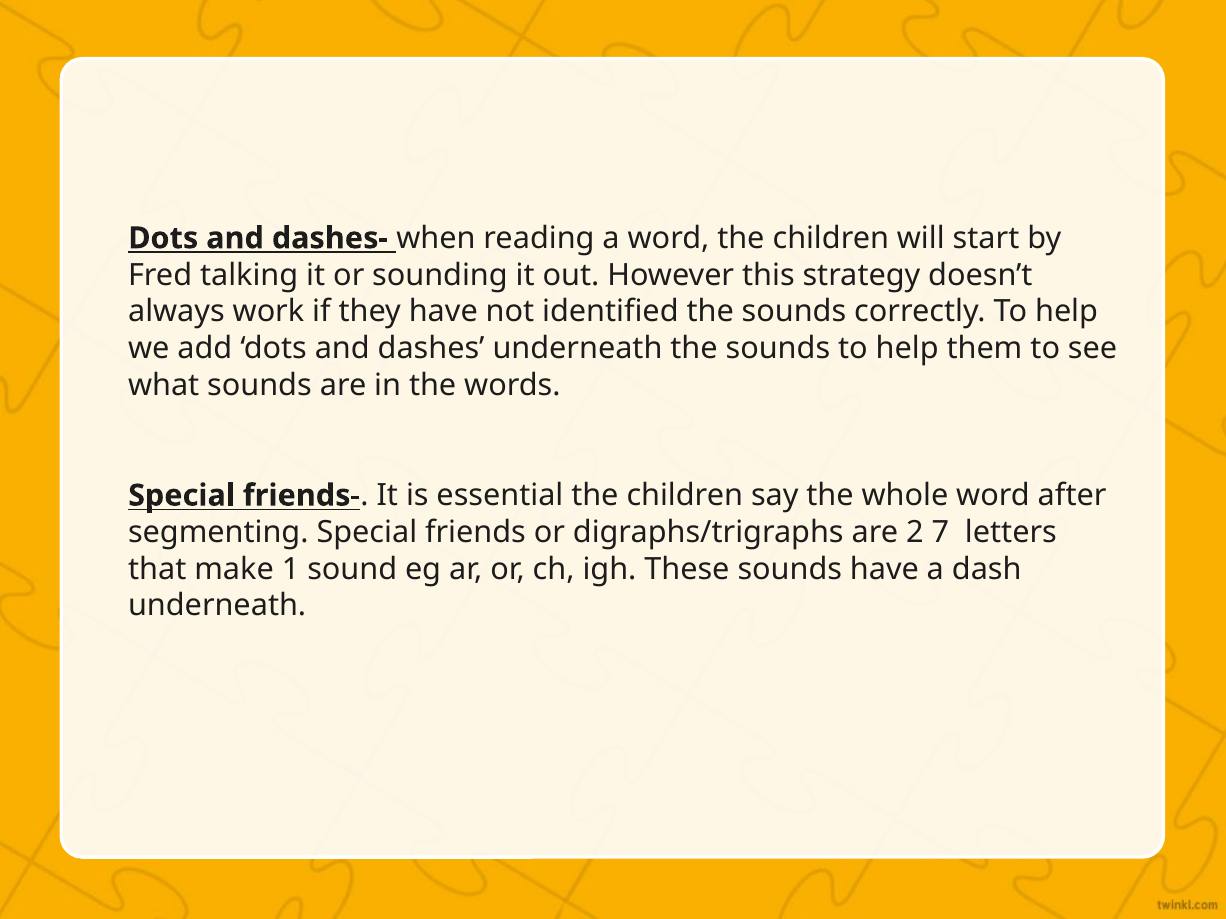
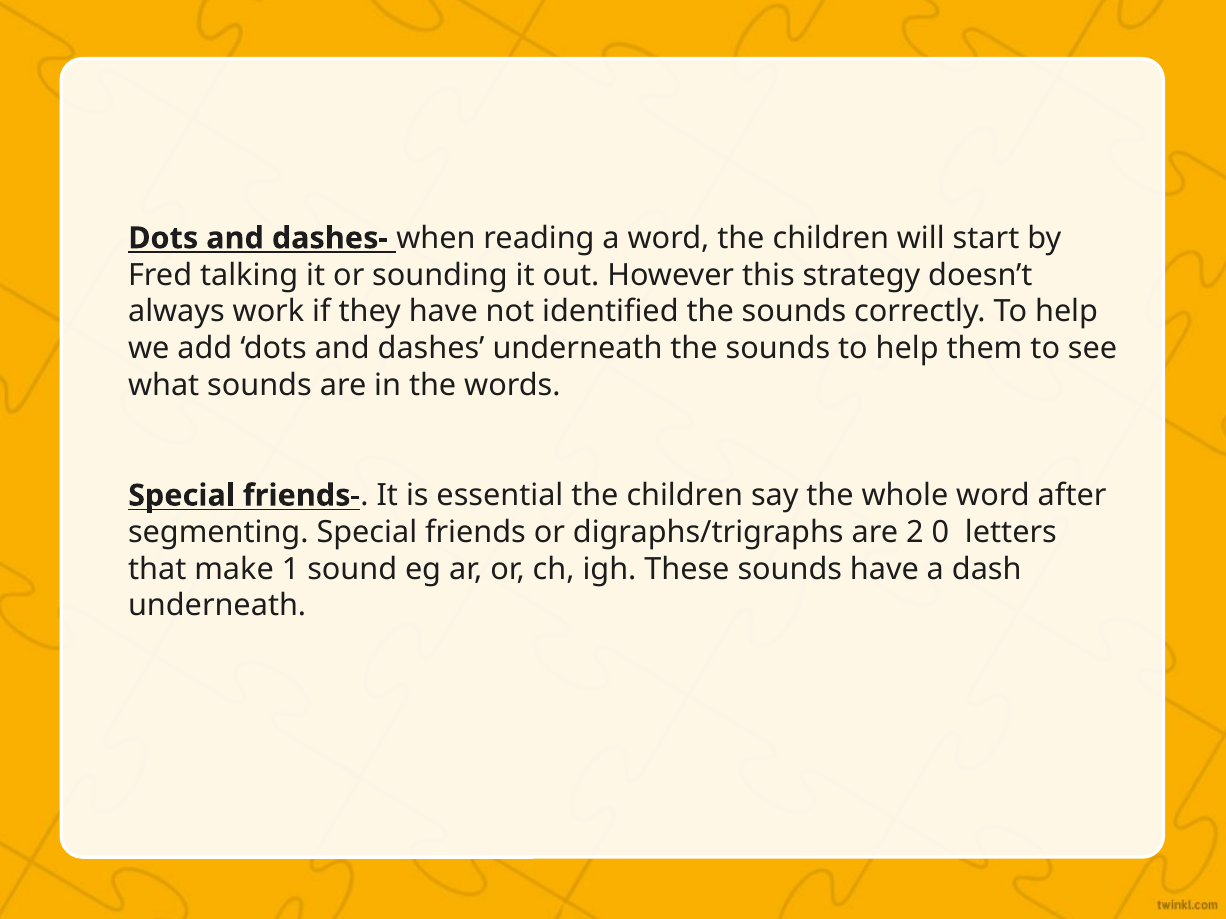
7: 7 -> 0
